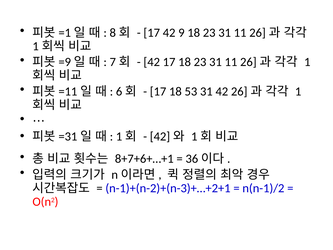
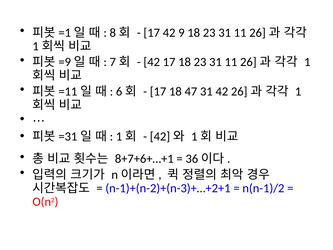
53: 53 -> 47
